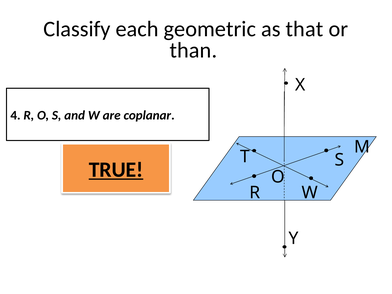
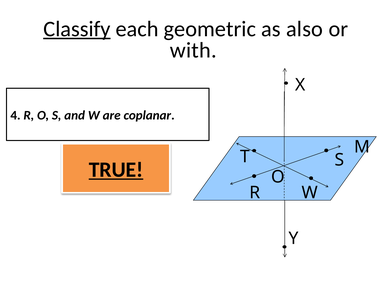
Classify underline: none -> present
that: that -> also
than: than -> with
